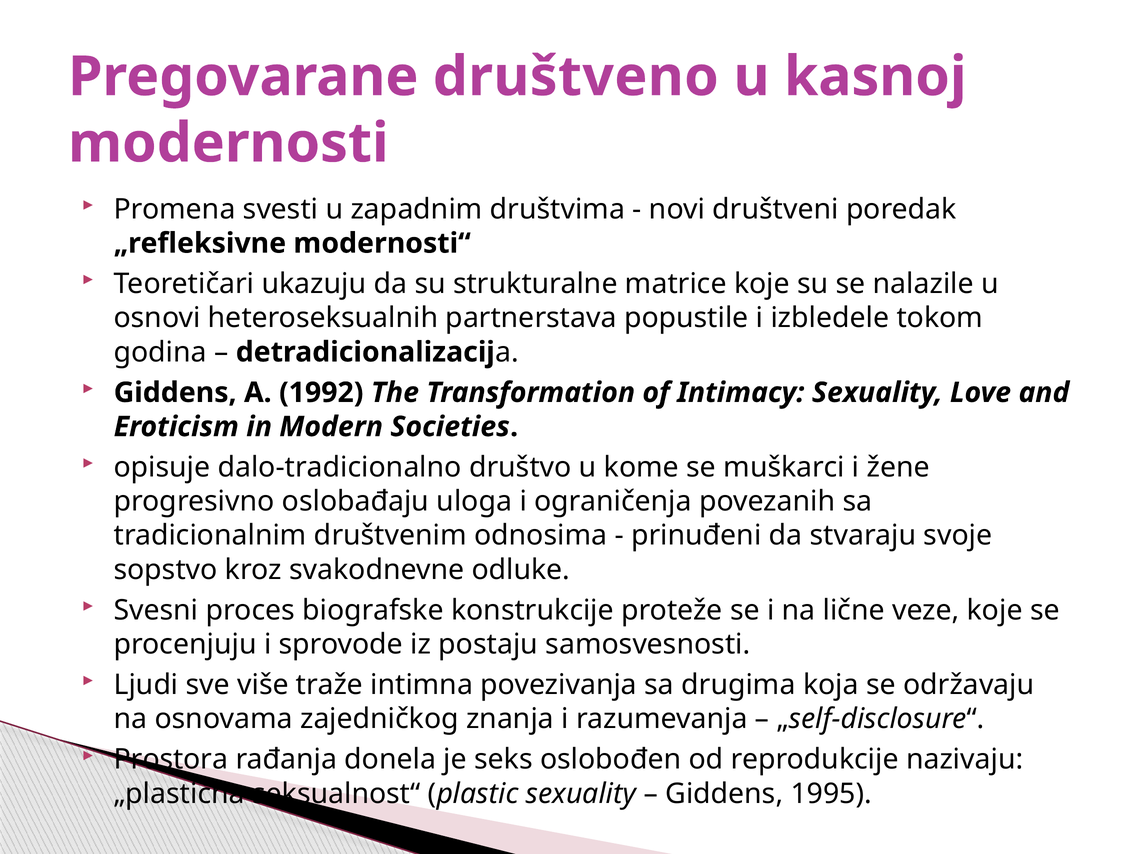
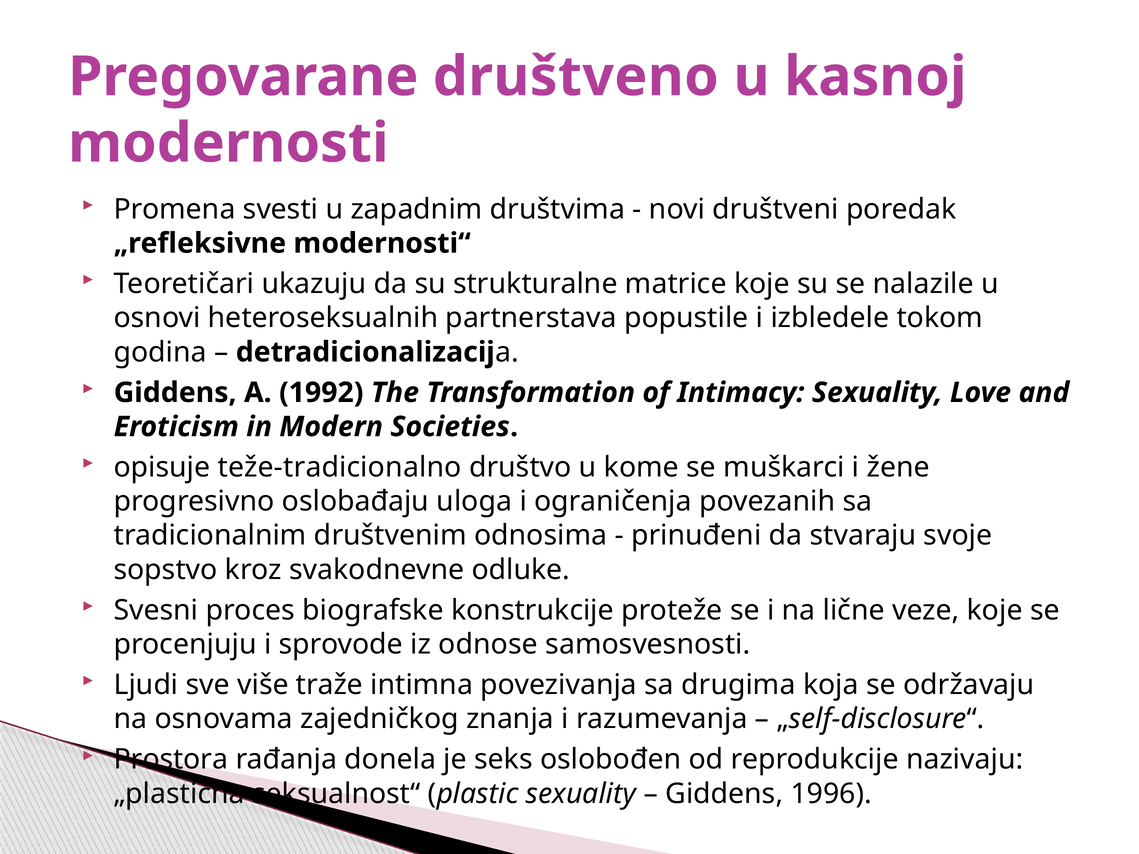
dalo-tradicionalno: dalo-tradicionalno -> teže-tradicionalno
postaju: postaju -> odnose
1995: 1995 -> 1996
